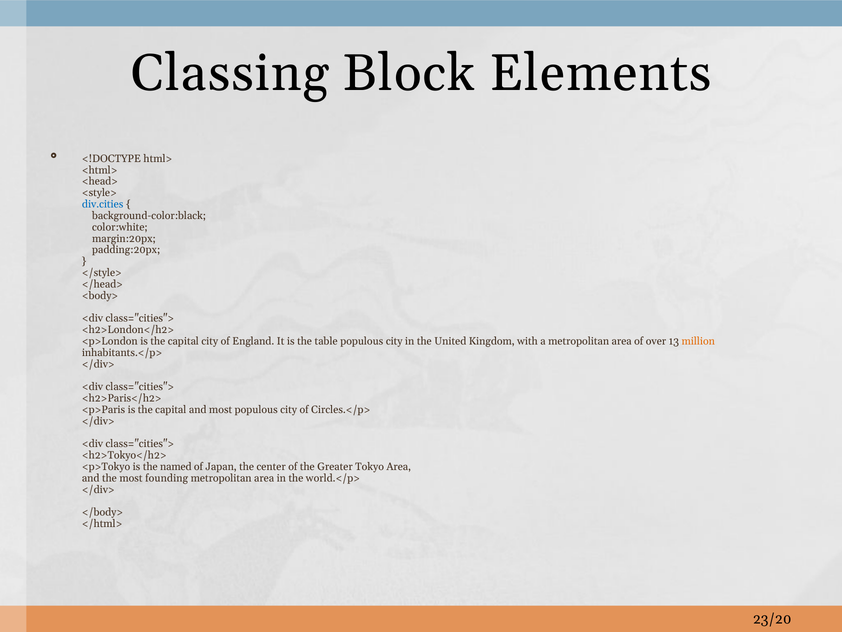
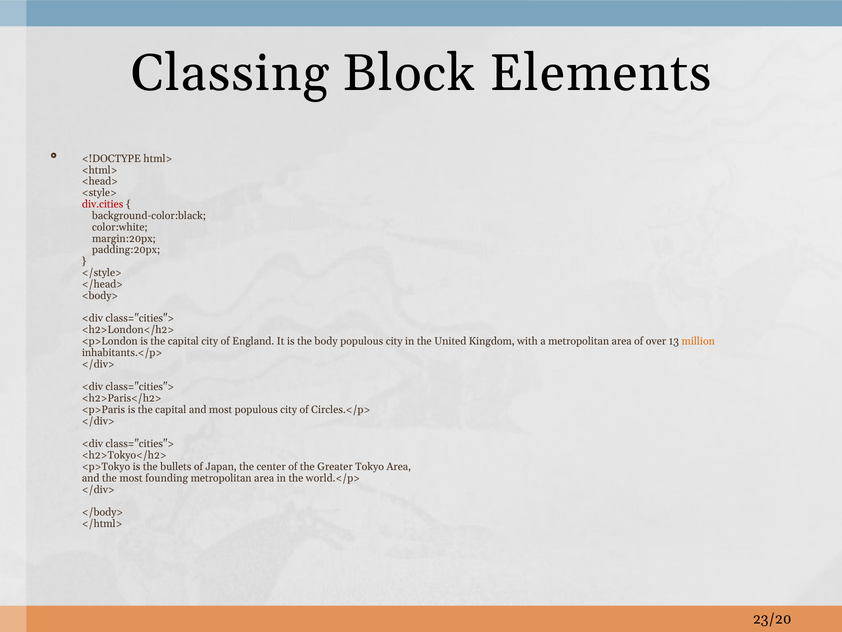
div.cities colour: blue -> red
table: table -> body
named: named -> bullets
